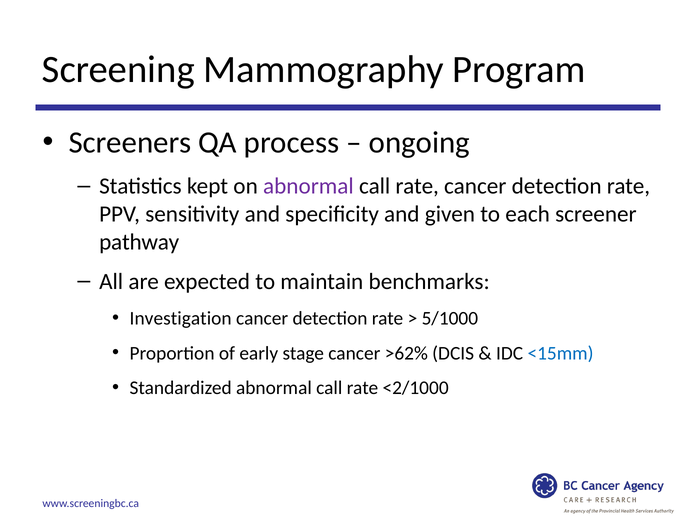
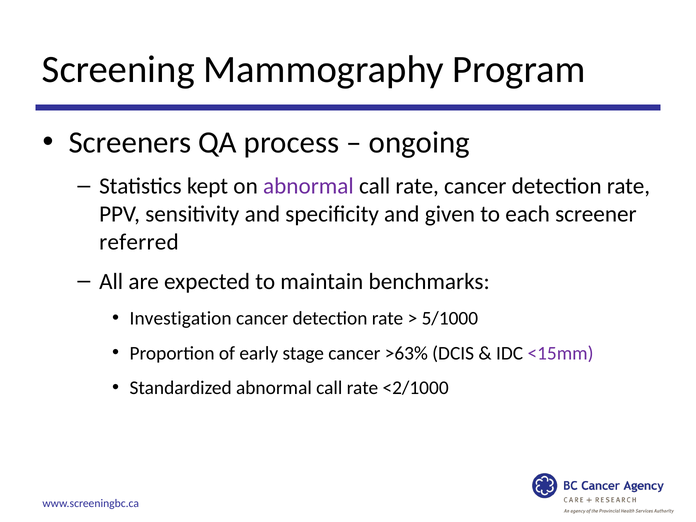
pathway: pathway -> referred
>62%: >62% -> >63%
<15mm colour: blue -> purple
